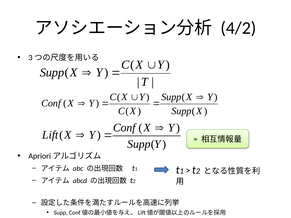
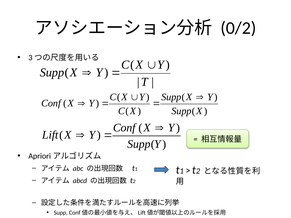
4/2: 4/2 -> 0/2
